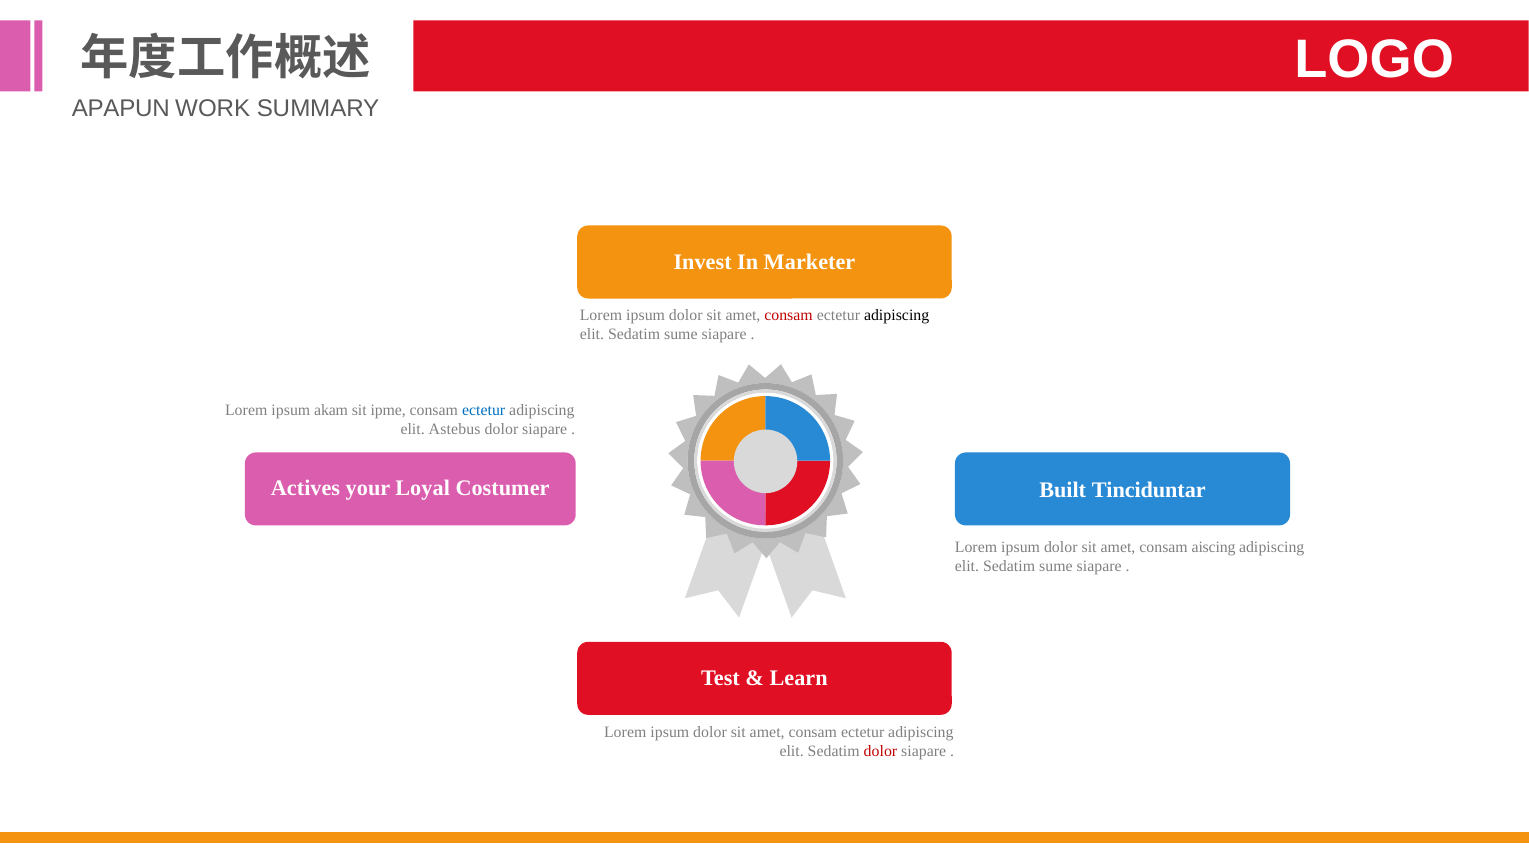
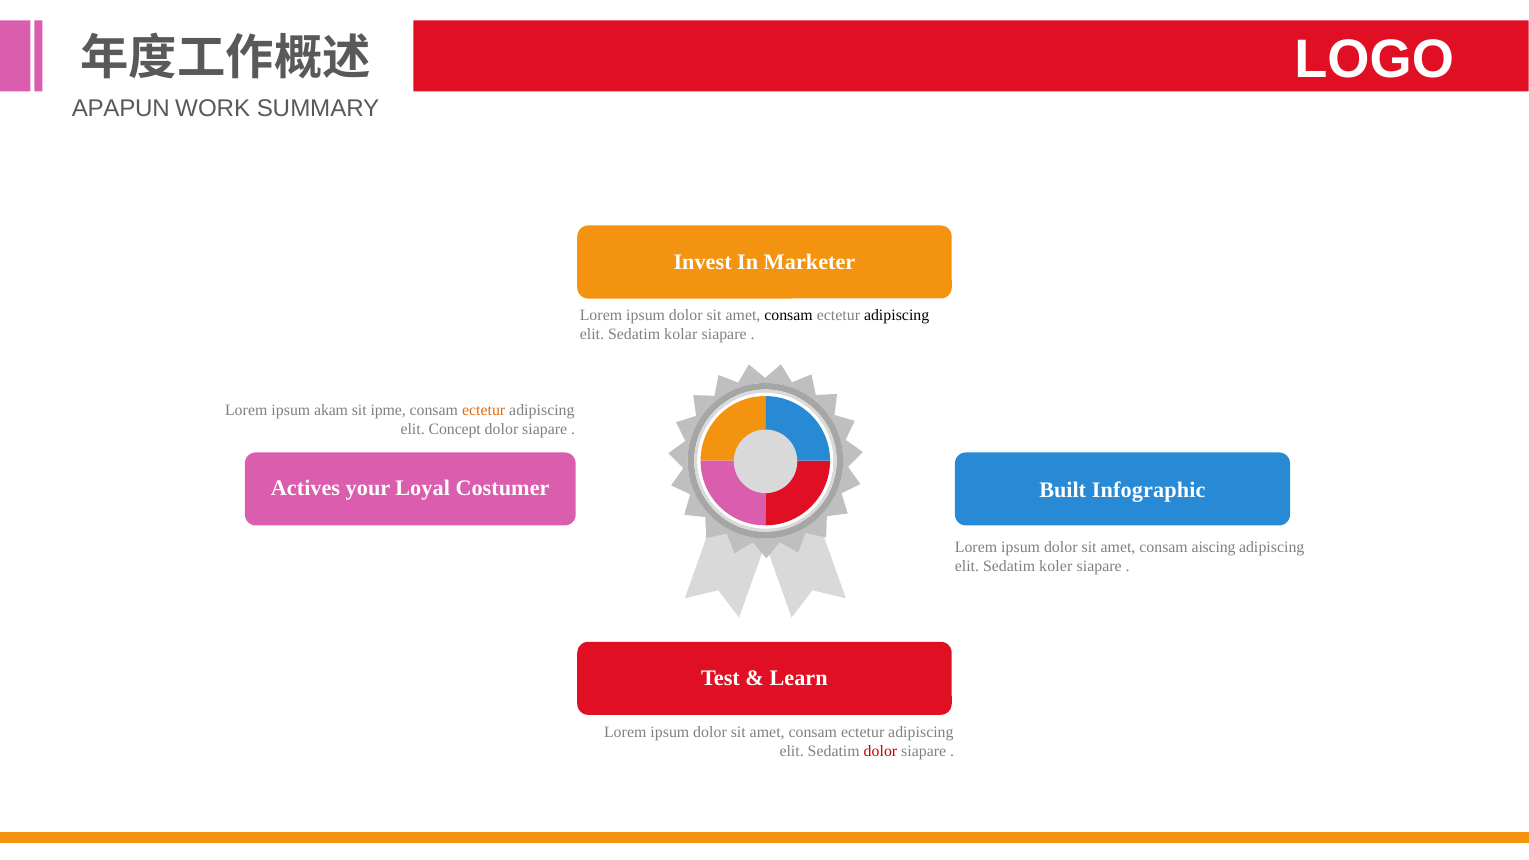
consam at (789, 315) colour: red -> black
sume at (681, 334): sume -> kolar
ectetur at (484, 410) colour: blue -> orange
Astebus: Astebus -> Concept
Tinciduntar: Tinciduntar -> Infographic
sume at (1056, 566): sume -> koler
